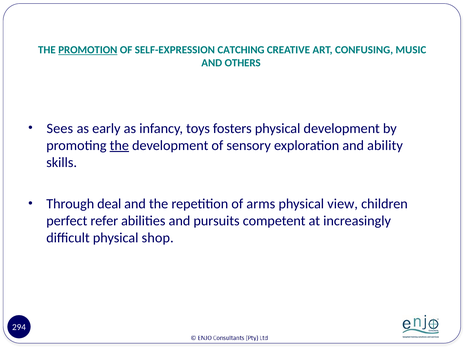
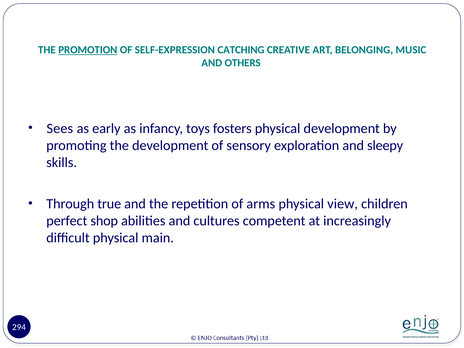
CONFUSING: CONFUSING -> BELONGING
the at (119, 145) underline: present -> none
ability: ability -> sleepy
deal: deal -> true
refer: refer -> shop
pursuits: pursuits -> cultures
shop: shop -> main
